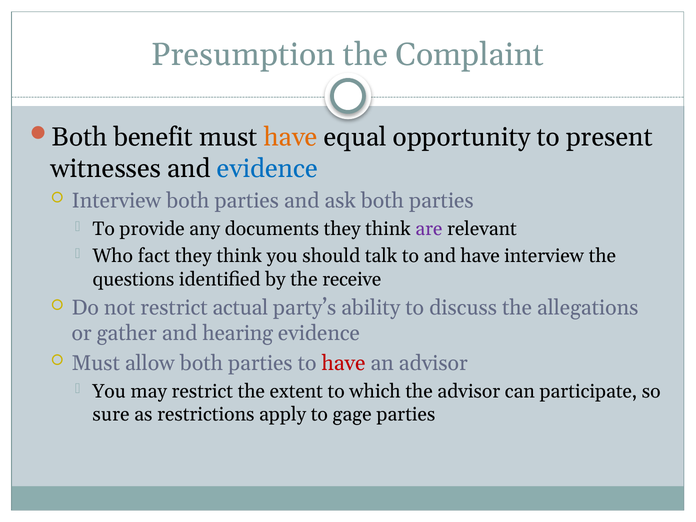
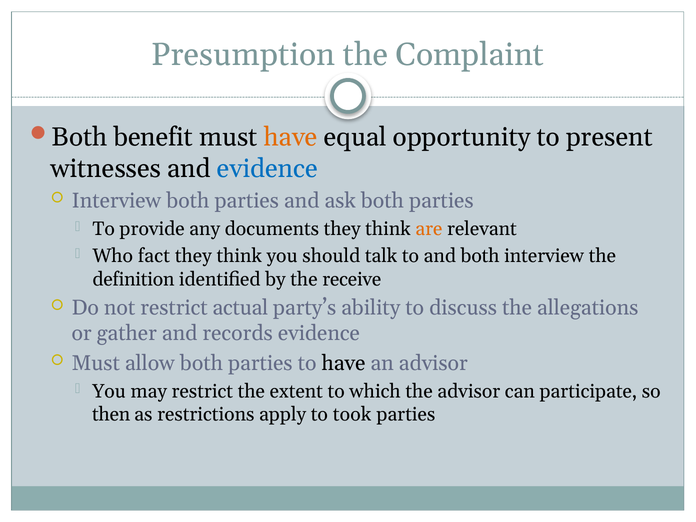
are colour: purple -> orange
and have: have -> both
questions: questions -> definition
hearing: hearing -> records
have at (343, 363) colour: red -> black
sure: sure -> then
gage: gage -> took
